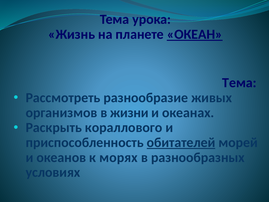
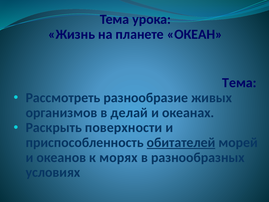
ОКЕАН underline: present -> none
жизни: жизни -> делай
кораллового: кораллового -> поверхности
